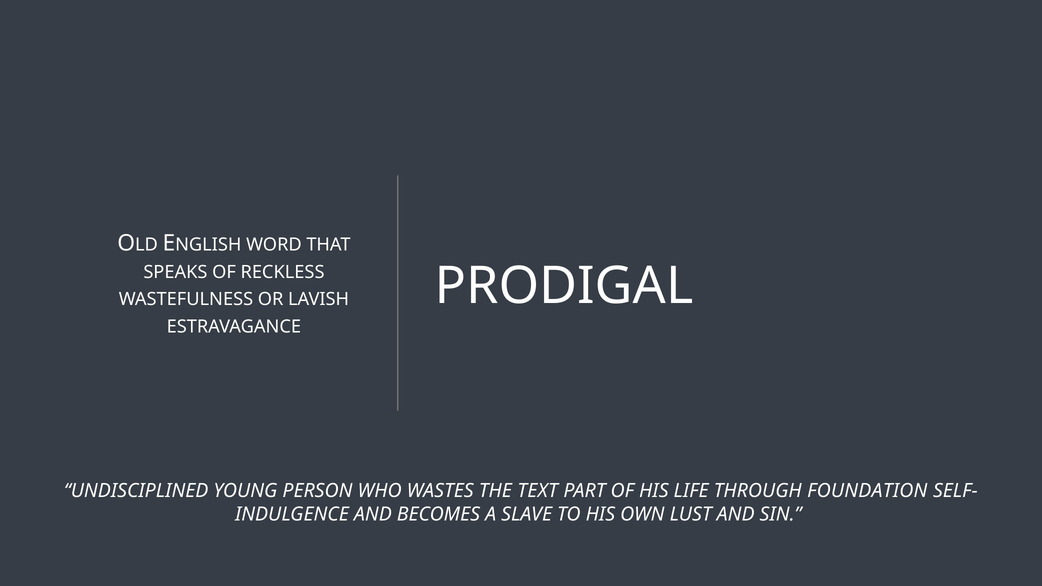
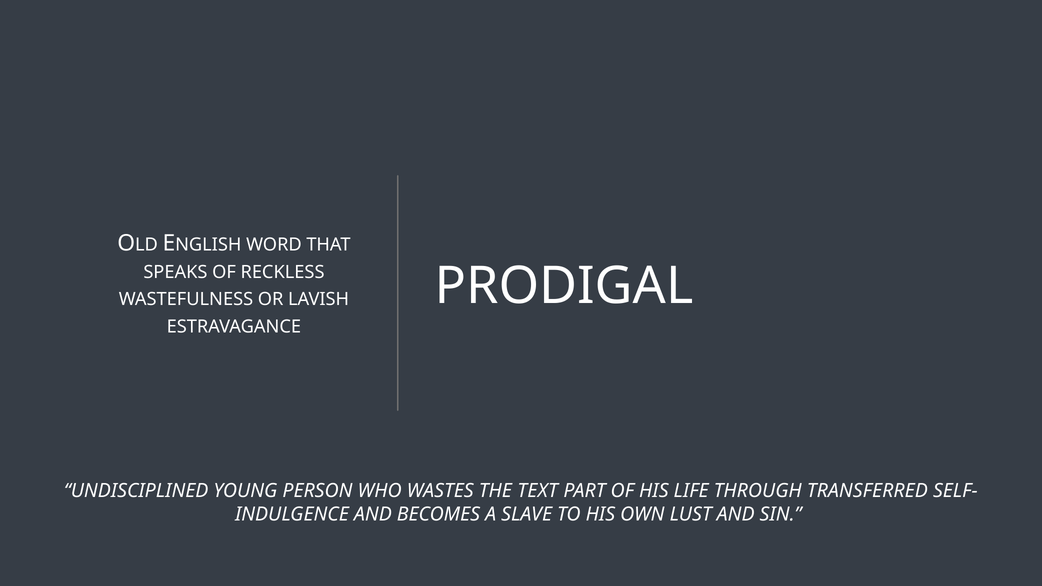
FOUNDATION: FOUNDATION -> TRANSFERRED
